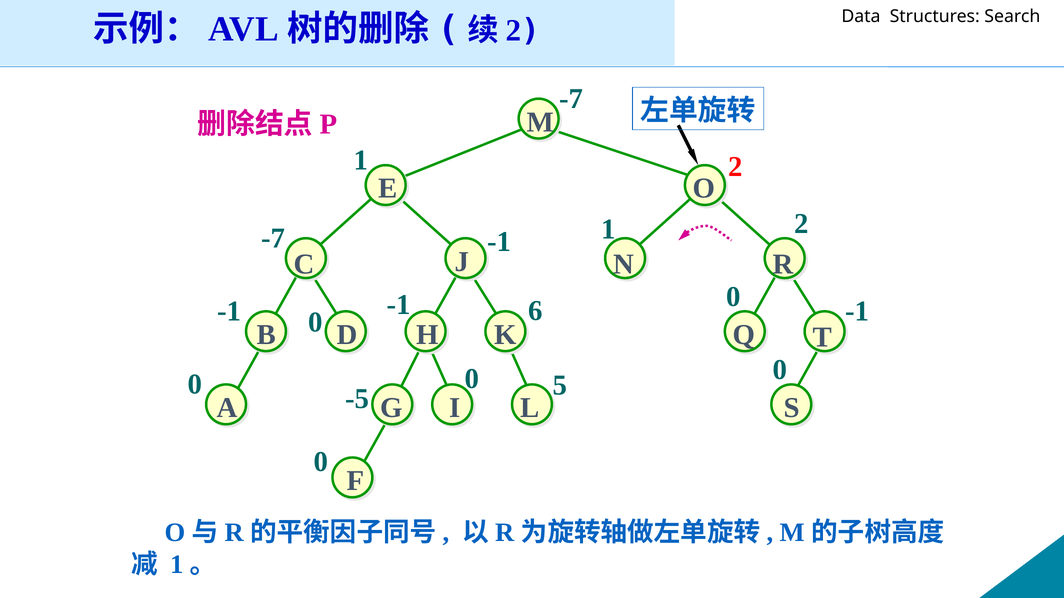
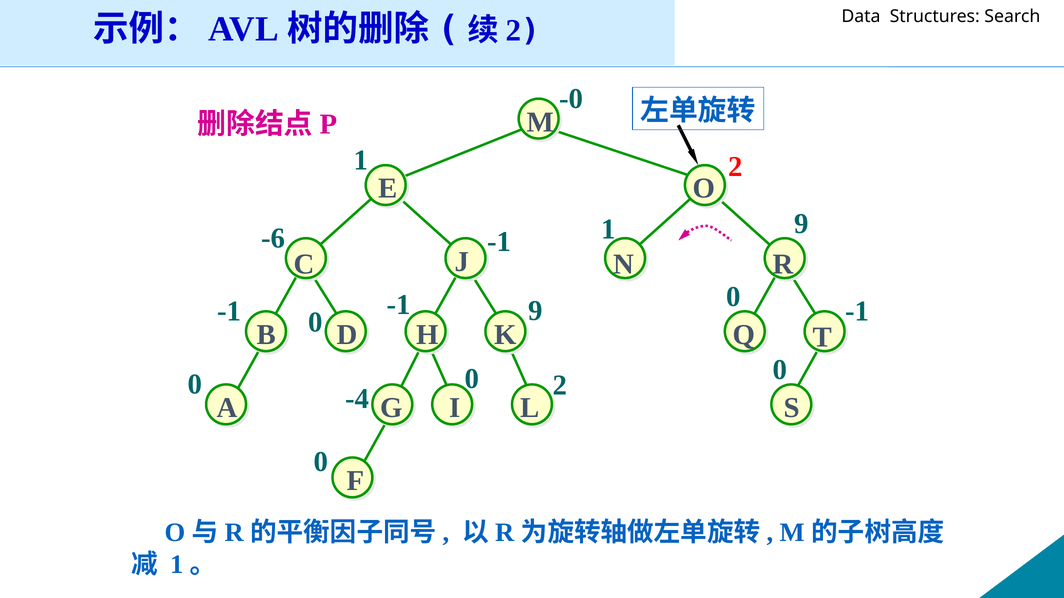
-7 at (571, 99): -7 -> -0
1 2: 2 -> 9
-7 at (273, 238): -7 -> -6
-1 6: 6 -> 9
0 5: 5 -> 2
-5: -5 -> -4
